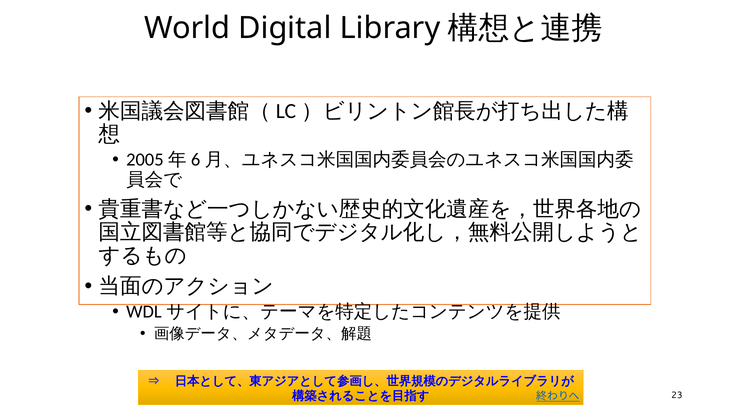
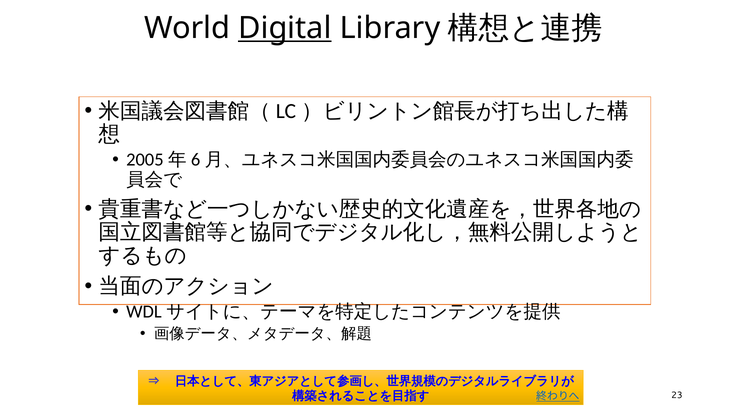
Digital underline: none -> present
